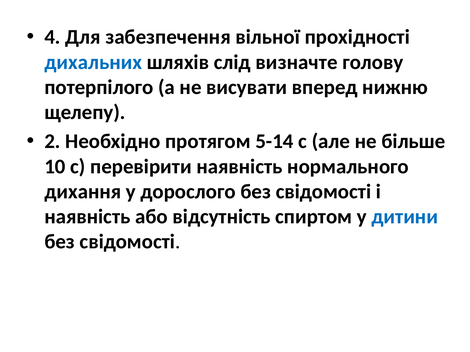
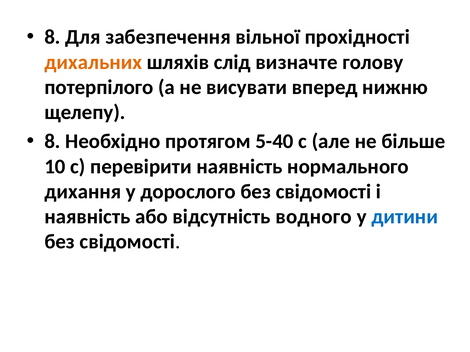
4 at (52, 37): 4 -> 8
дихальних colour: blue -> orange
2 at (52, 142): 2 -> 8
5-14: 5-14 -> 5-40
спиртом: спиртом -> водного
